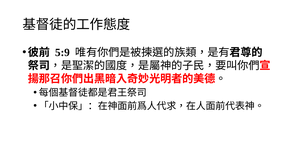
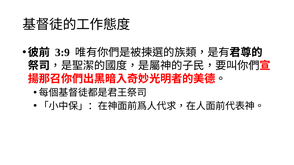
5:9: 5:9 -> 3:9
